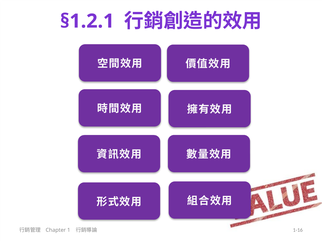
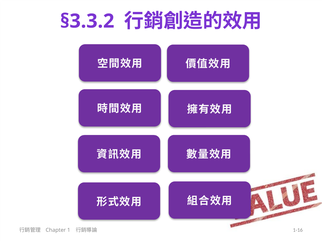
§1.2.1: §1.2.1 -> §3.3.2
